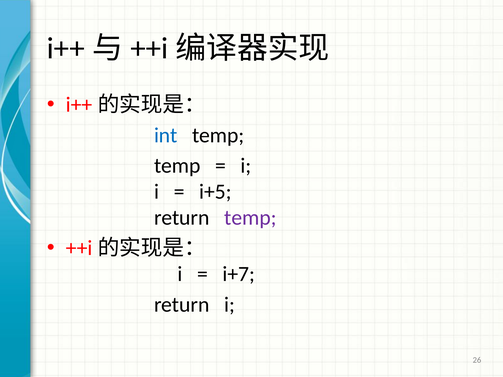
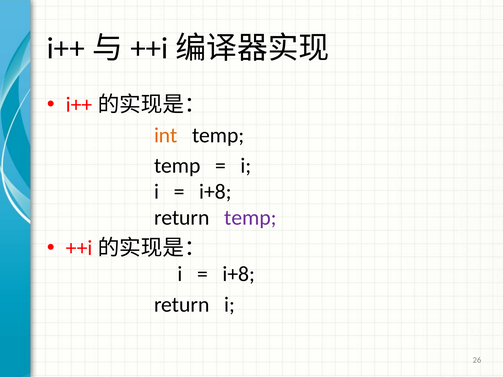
int colour: blue -> orange
i+5 at (215, 192): i+5 -> i+8
i+7 at (239, 274): i+7 -> i+8
